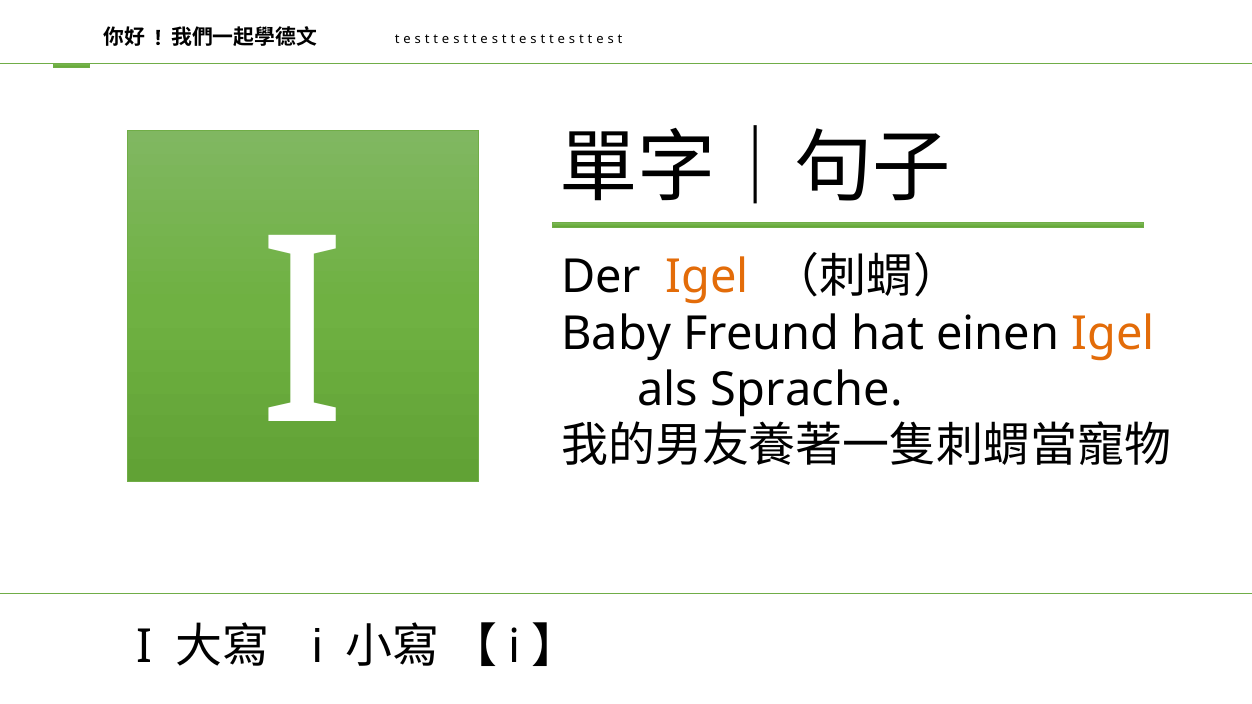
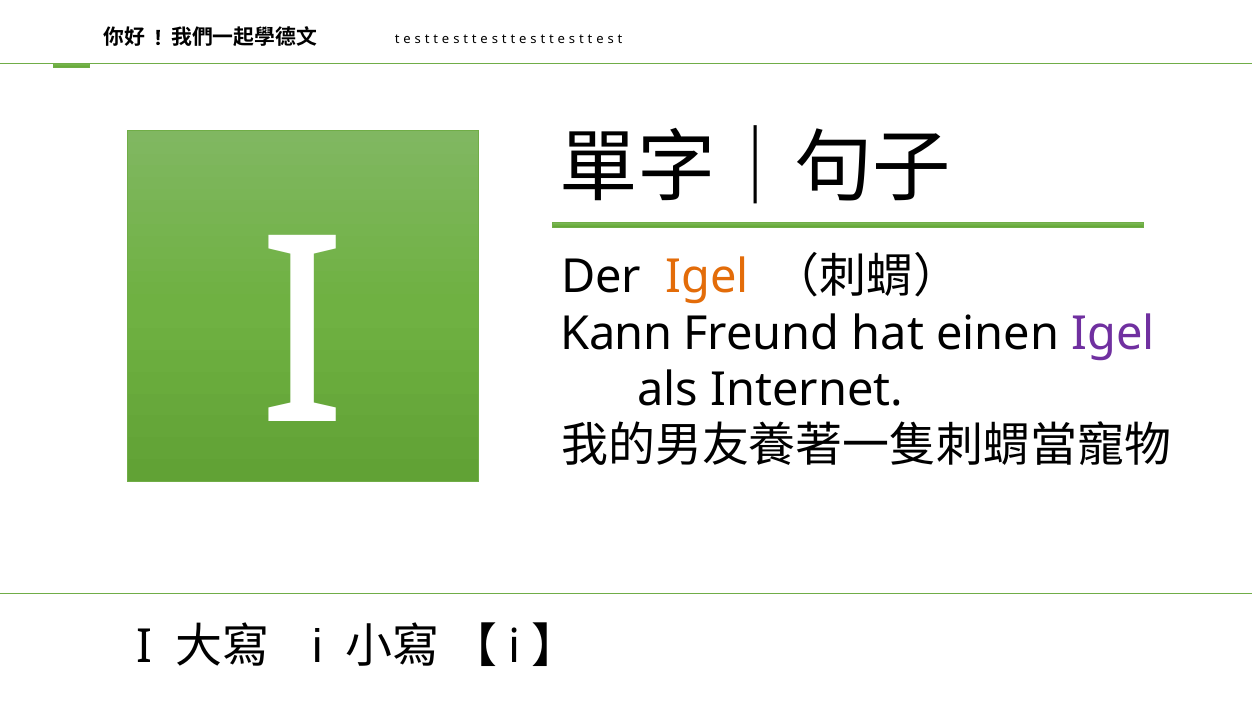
Baby: Baby -> Kann
Igel at (1113, 334) colour: orange -> purple
Sprache: Sprache -> Internet
